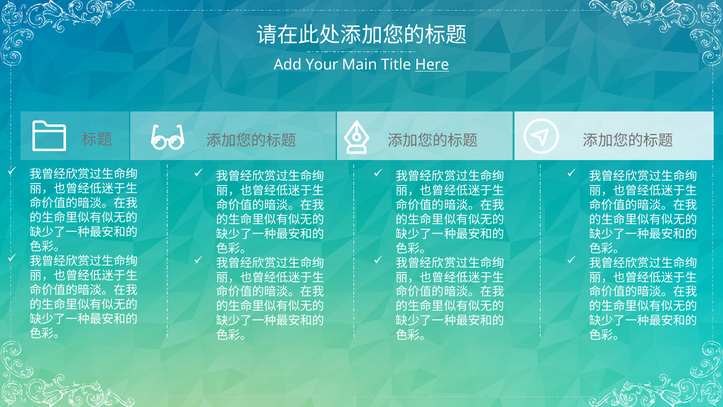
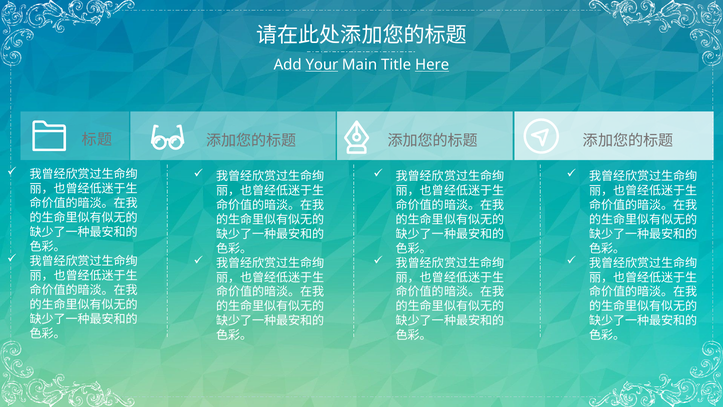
Your underline: none -> present
